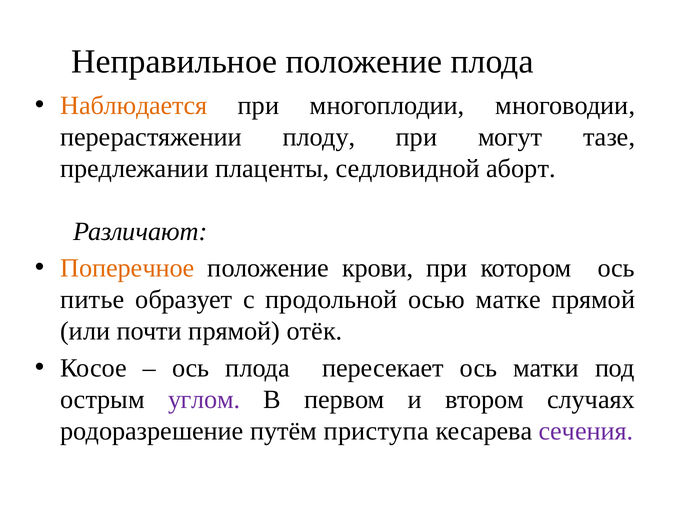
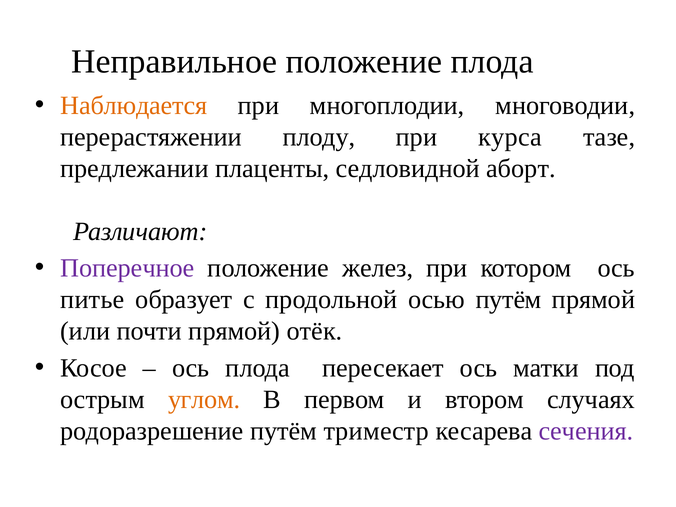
могут: могут -> курса
Поперечное colour: orange -> purple
крови: крови -> желез
осью матке: матке -> путём
углом colour: purple -> orange
приступа: приступа -> триместр
